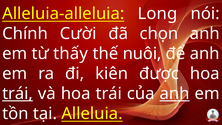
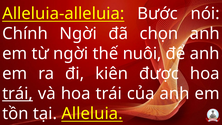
Long: Long -> Bước
Chính Cười: Cười -> Ngời
từ thấy: thấy -> ngời
anh at (175, 94) underline: present -> none
